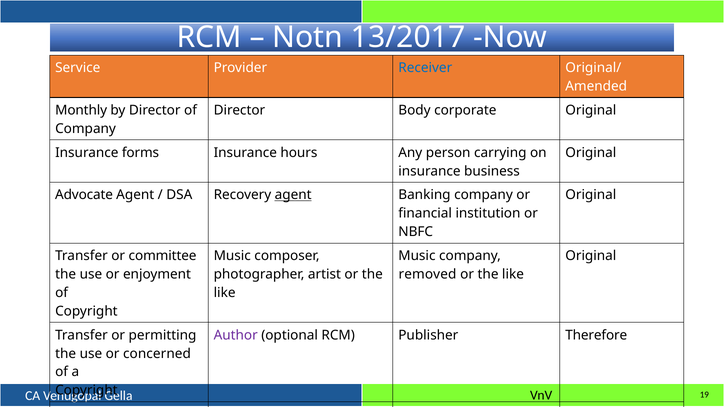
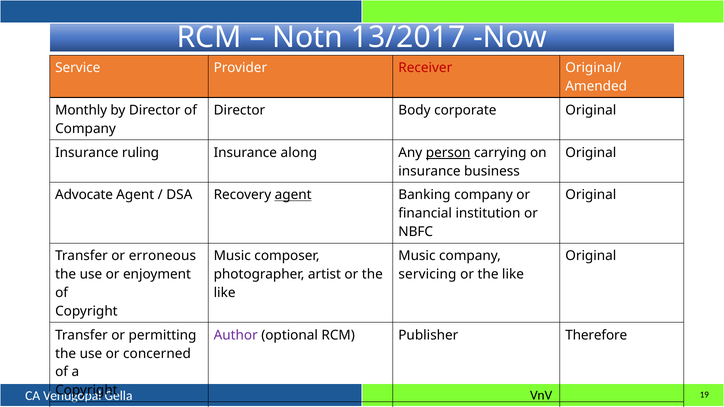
Receiver colour: blue -> red
forms: forms -> ruling
hours: hours -> along
person underline: none -> present
or committee: committee -> erroneous
removed: removed -> servicing
